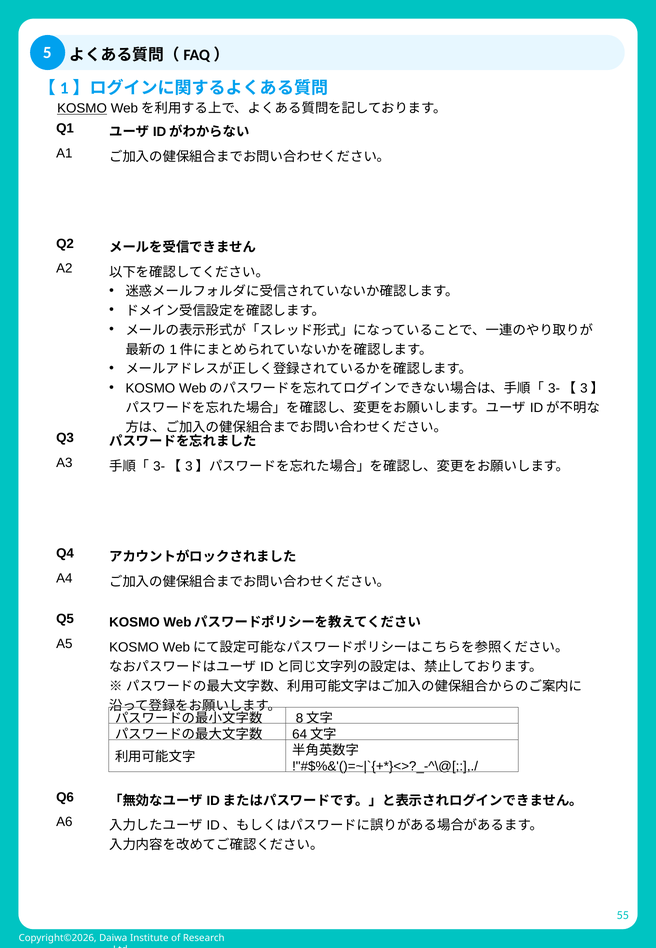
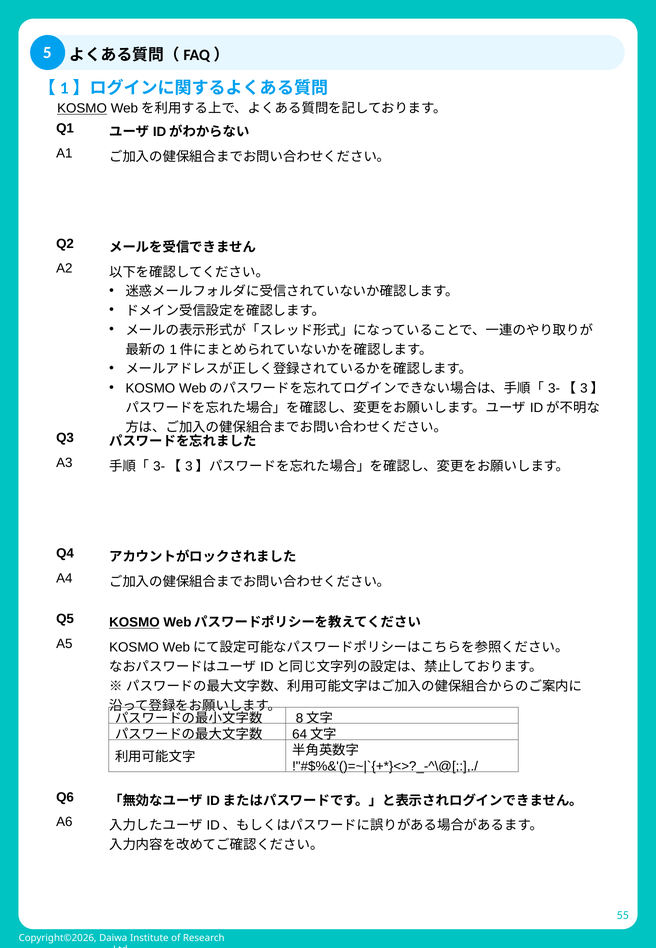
KOSMO at (134, 622) underline: none -> present
